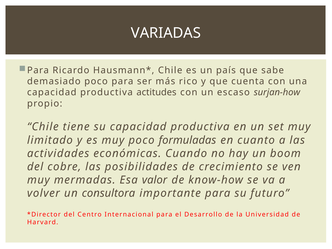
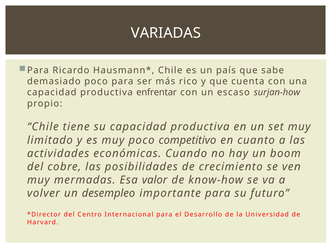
actitudes: actitudes -> enfrentar
formuladas: formuladas -> competitivo
consultora: consultora -> desempleo
